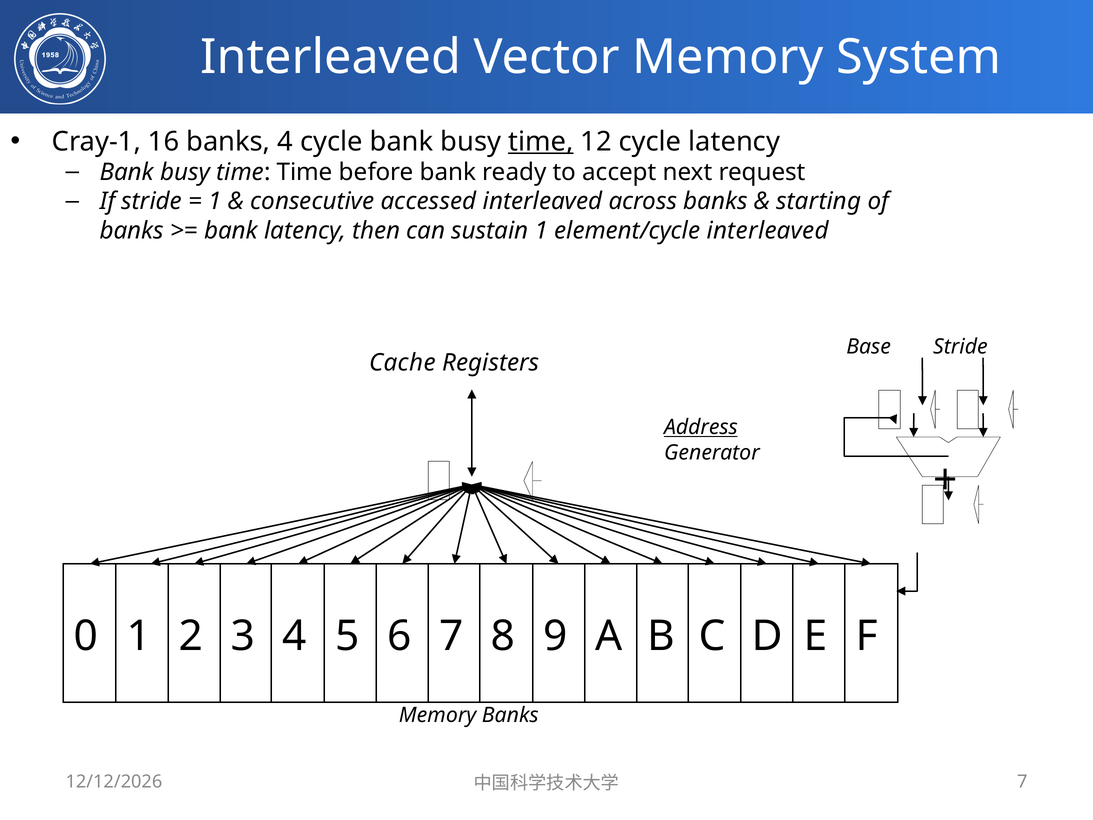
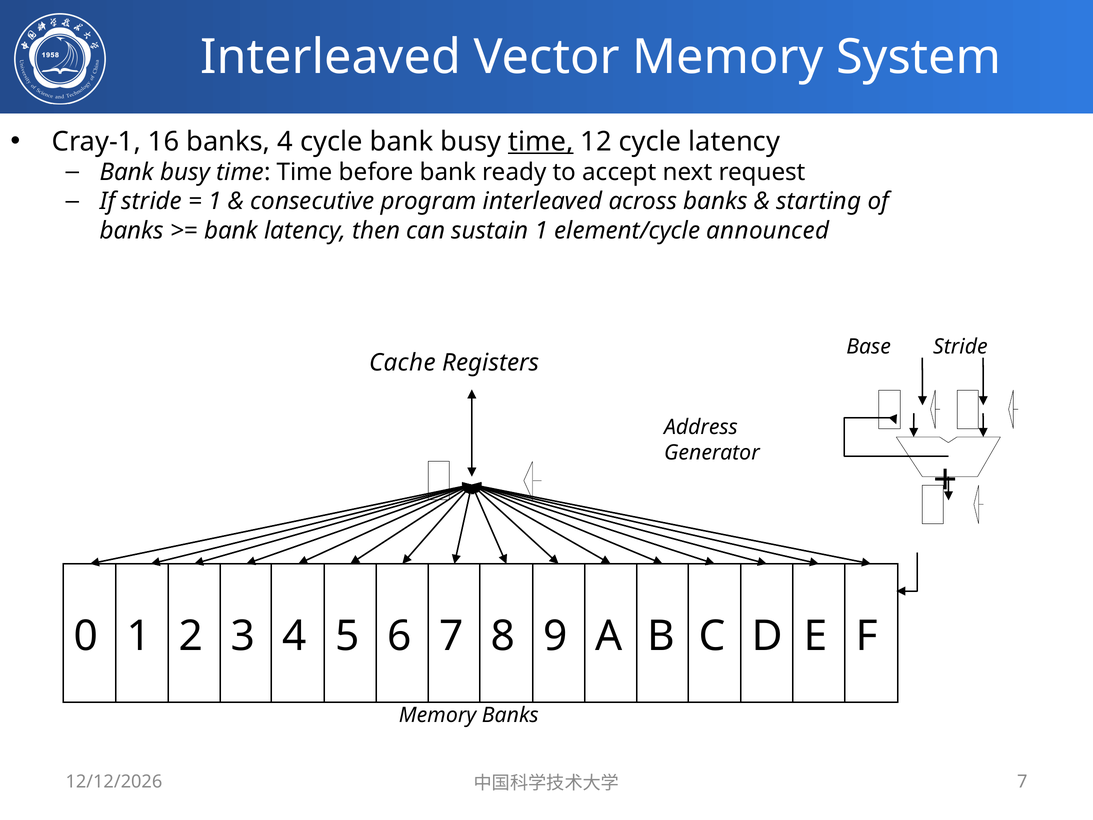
accessed: accessed -> program
element/cycle interleaved: interleaved -> announced
Address underline: present -> none
